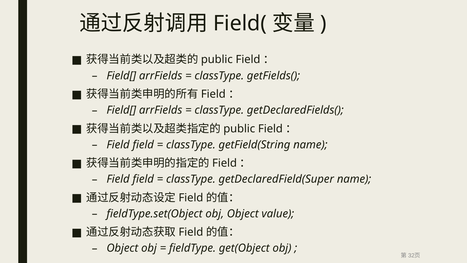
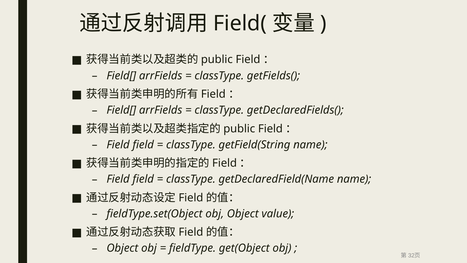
getDeclaredField(Super: getDeclaredField(Super -> getDeclaredField(Name
